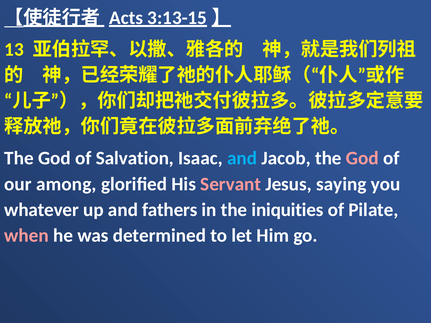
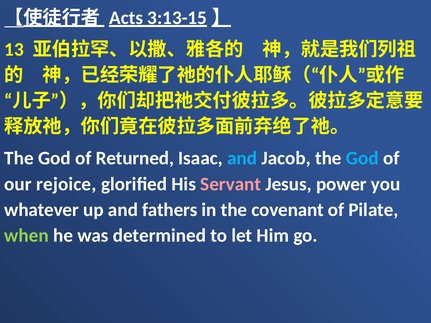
Salvation: Salvation -> Returned
God at (362, 158) colour: pink -> light blue
among: among -> rejoice
saying: saying -> power
iniquities: iniquities -> covenant
when colour: pink -> light green
